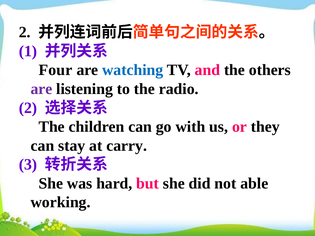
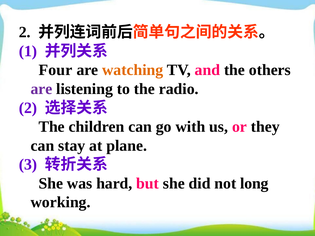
watching colour: blue -> orange
carry: carry -> plane
able: able -> long
